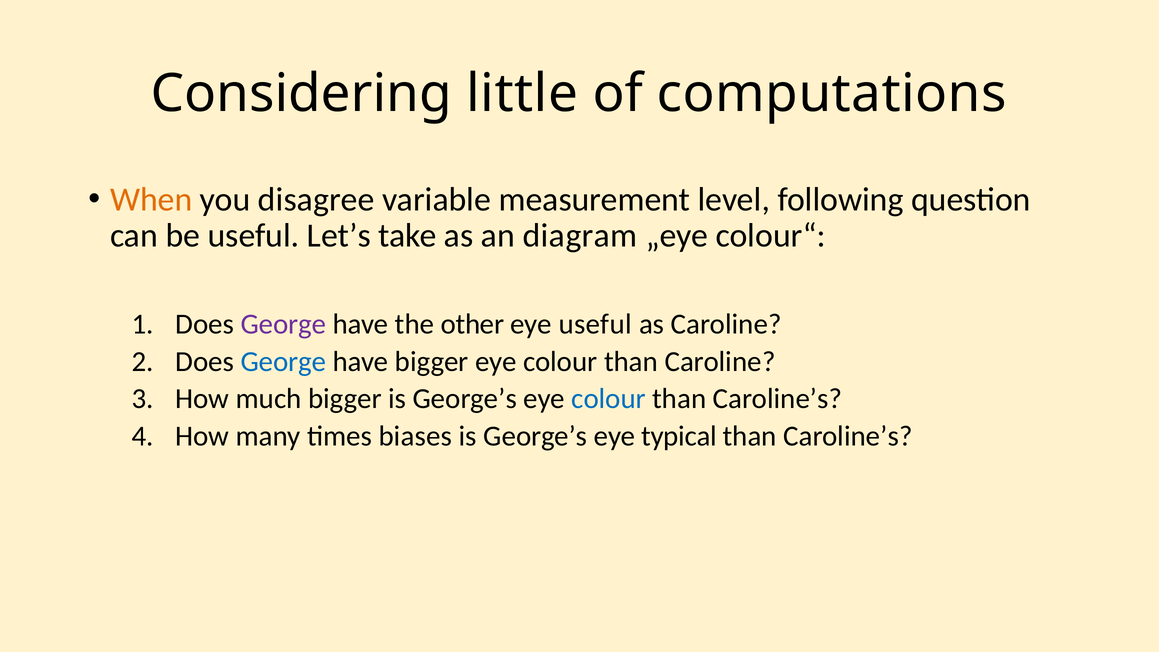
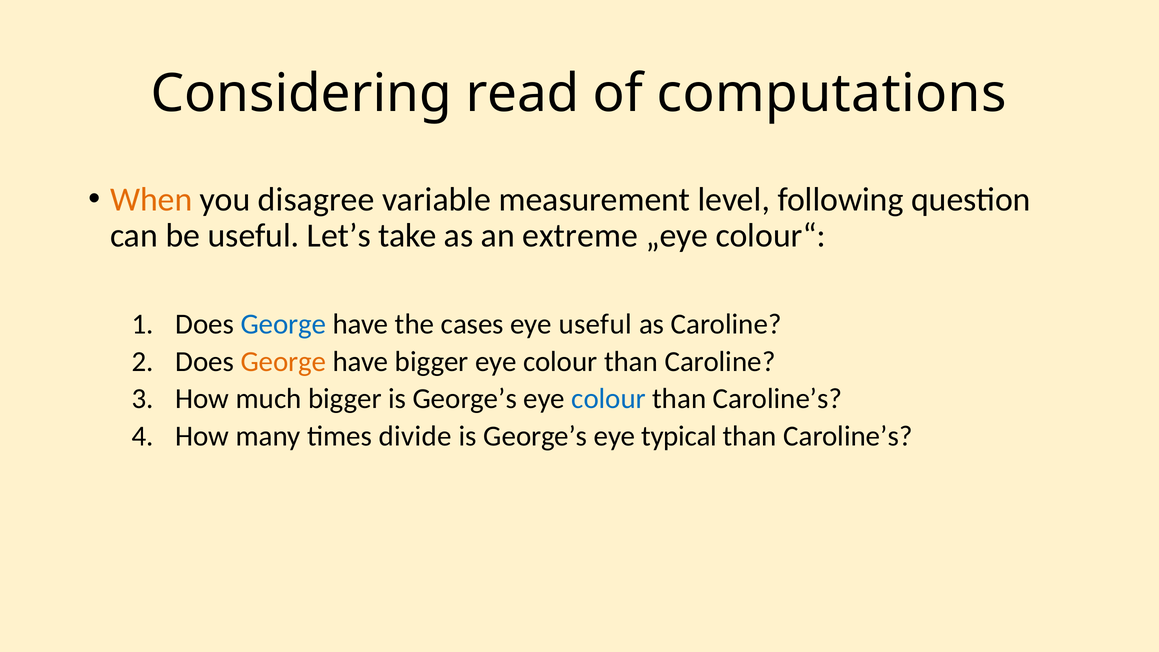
little: little -> read
diagram: diagram -> extreme
George at (283, 324) colour: purple -> blue
other: other -> cases
George at (283, 362) colour: blue -> orange
biases: biases -> divide
